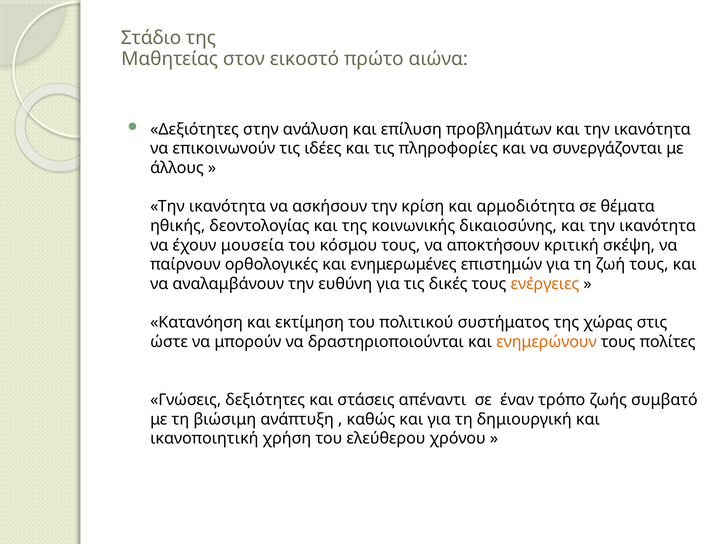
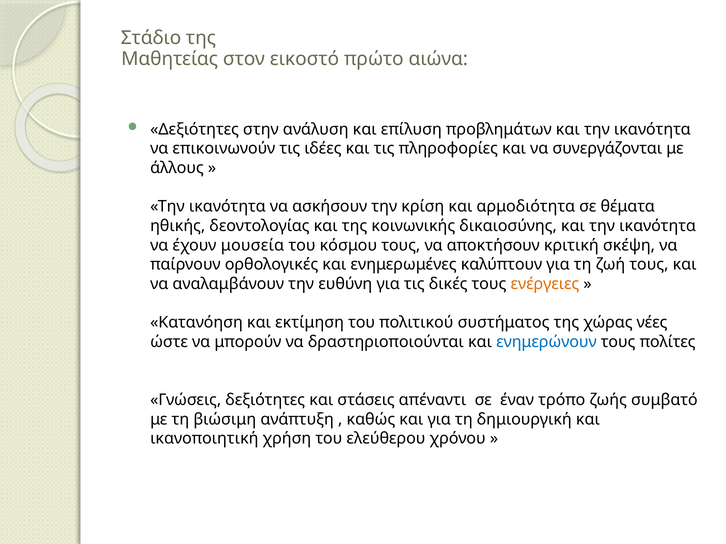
επιστημών: επιστημών -> καλύπτουν
στις: στις -> νέες
ενημερώνουν colour: orange -> blue
